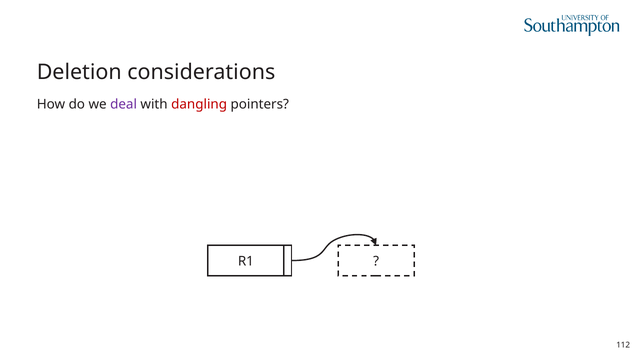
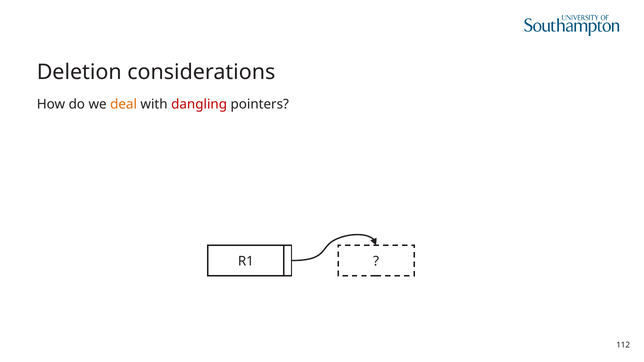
deal colour: purple -> orange
